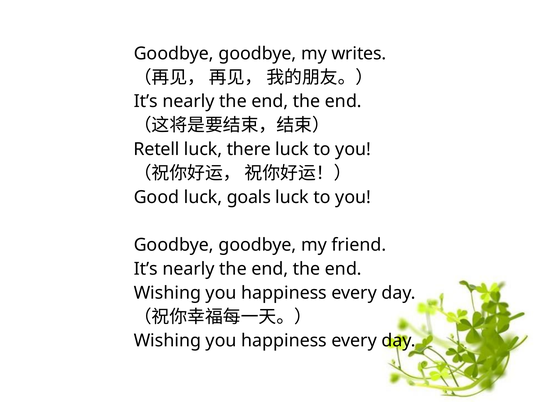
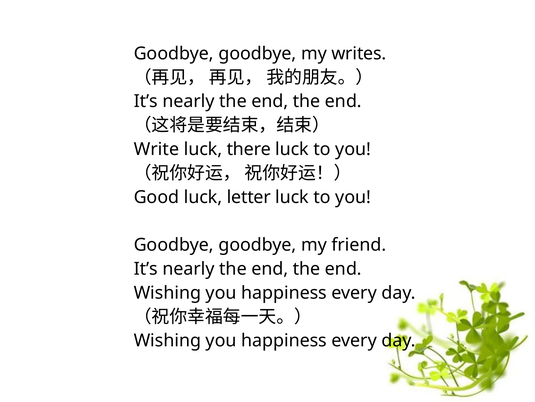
Retell: Retell -> Write
goals: goals -> letter
